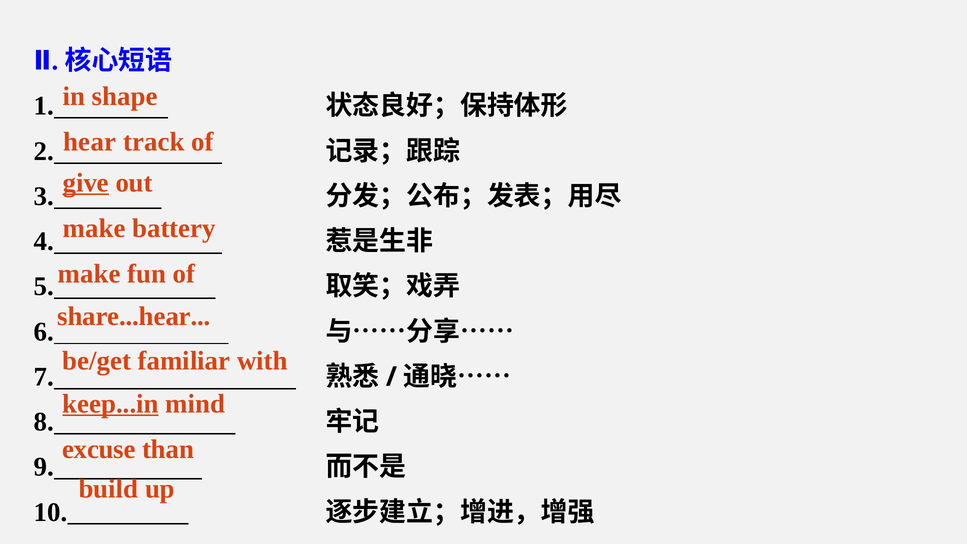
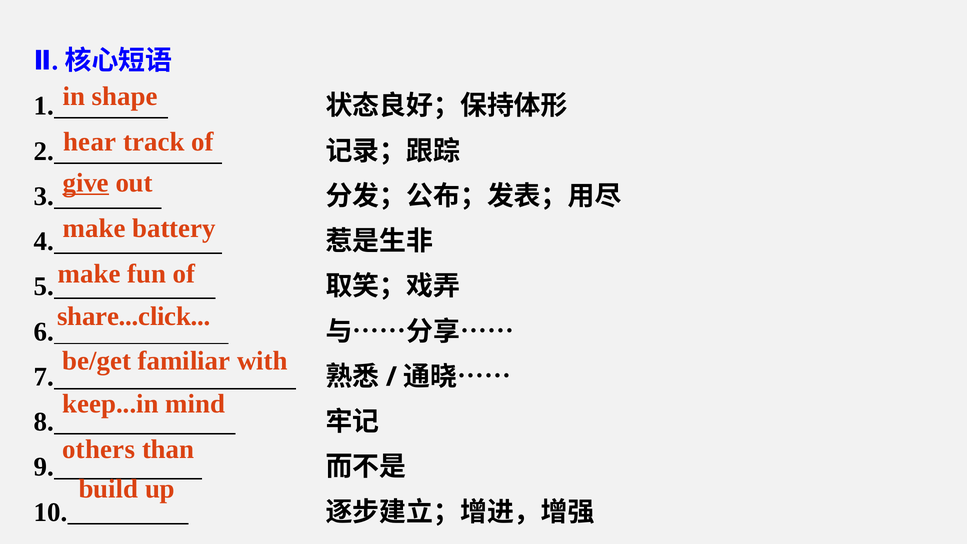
share...hear: share...hear -> share...click
keep...in underline: present -> none
excuse: excuse -> others
